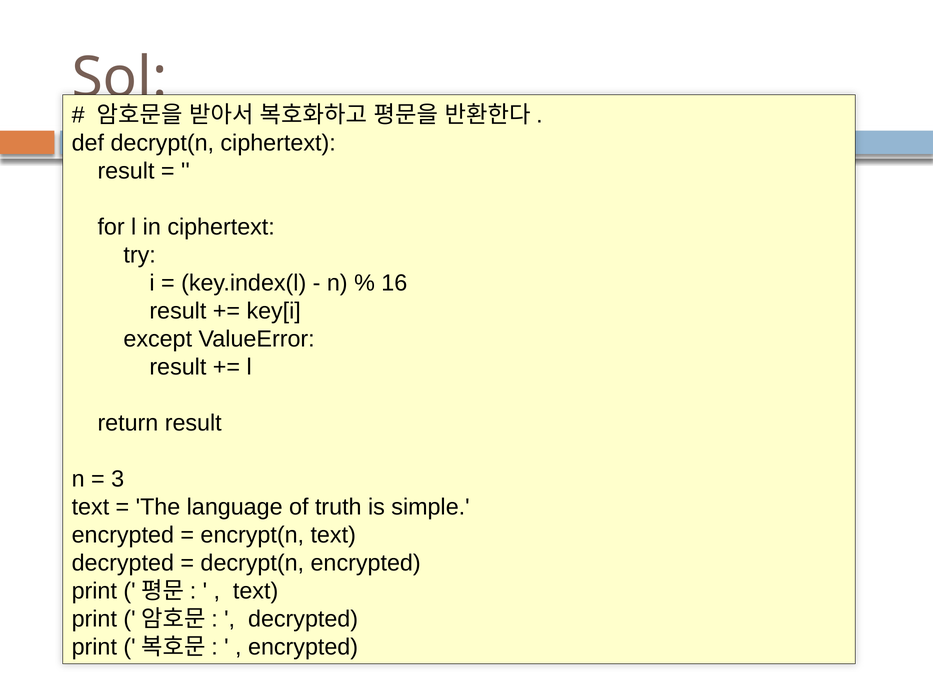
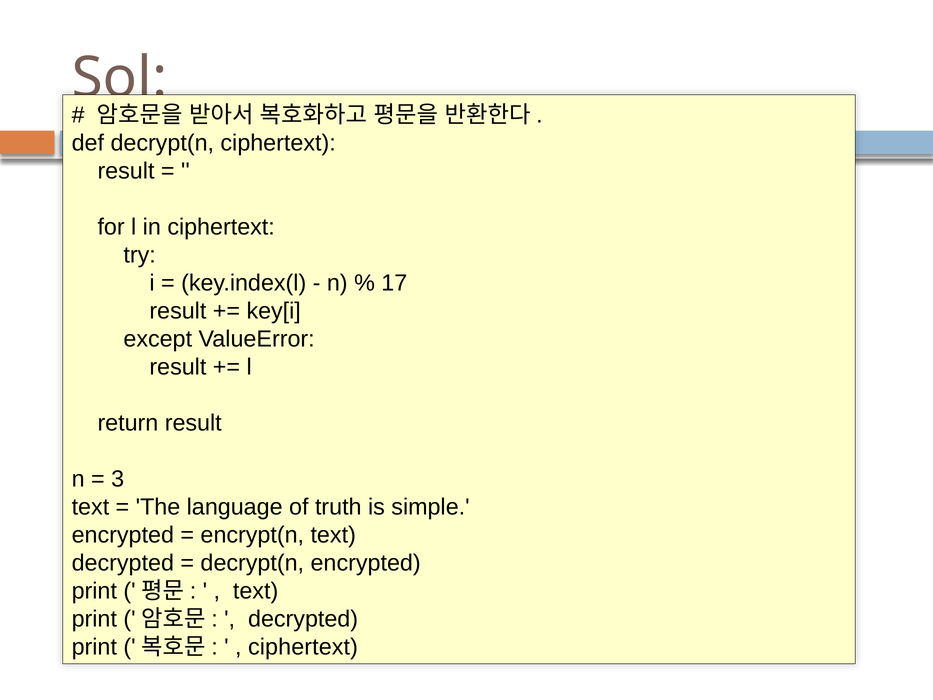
16: 16 -> 17
encrypted at (303, 647): encrypted -> ciphertext
